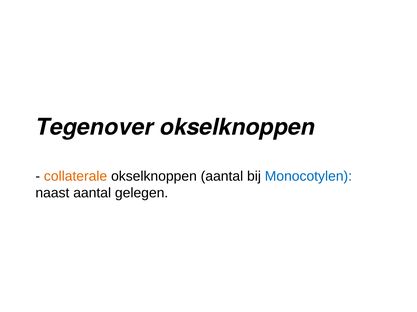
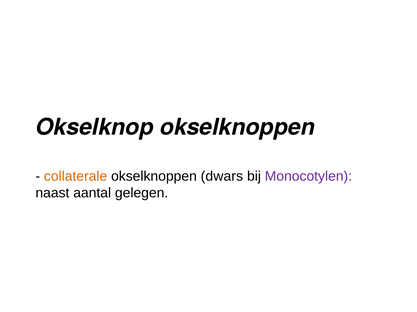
Tegenover: Tegenover -> Okselknop
okselknoppen aantal: aantal -> dwars
Monocotylen colour: blue -> purple
